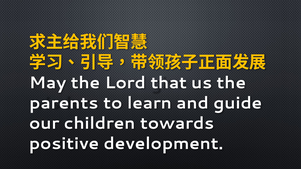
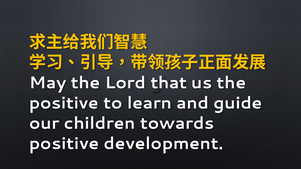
parents at (64, 103): parents -> positive
